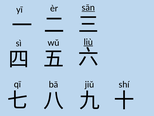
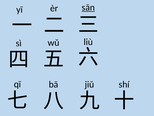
liù underline: present -> none
